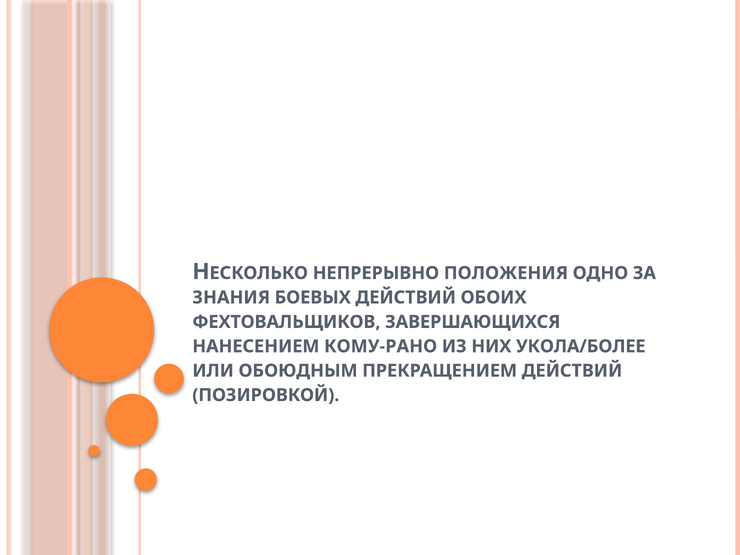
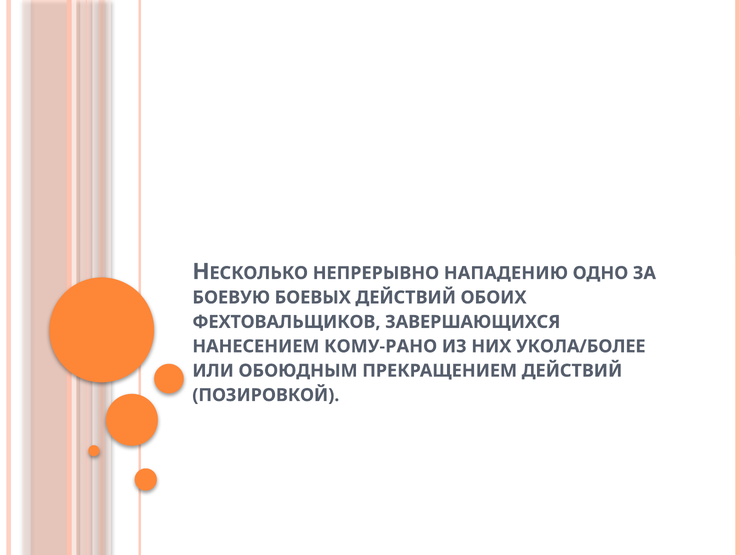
ПОЛОЖЕНИЯ: ПОЛОЖЕНИЯ -> НАПАДЕНИЮ
ЗНАНИЯ: ЗНАНИЯ -> БОЕВУЮ
